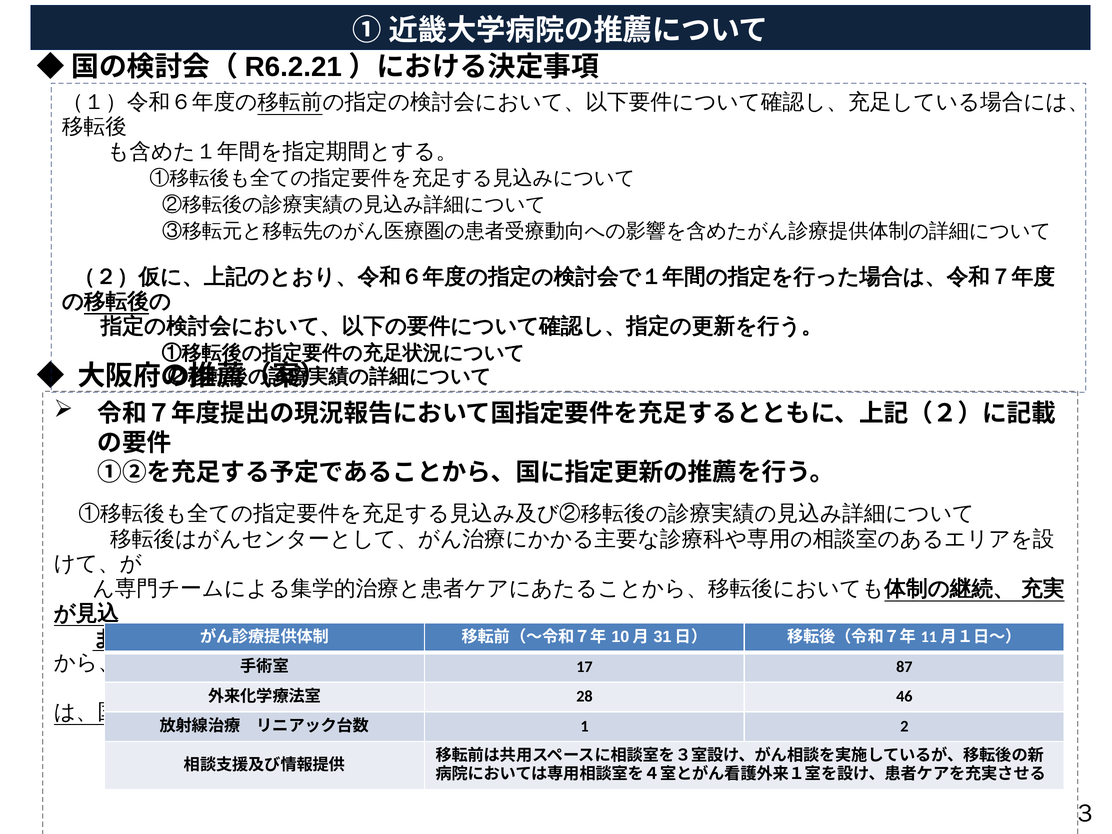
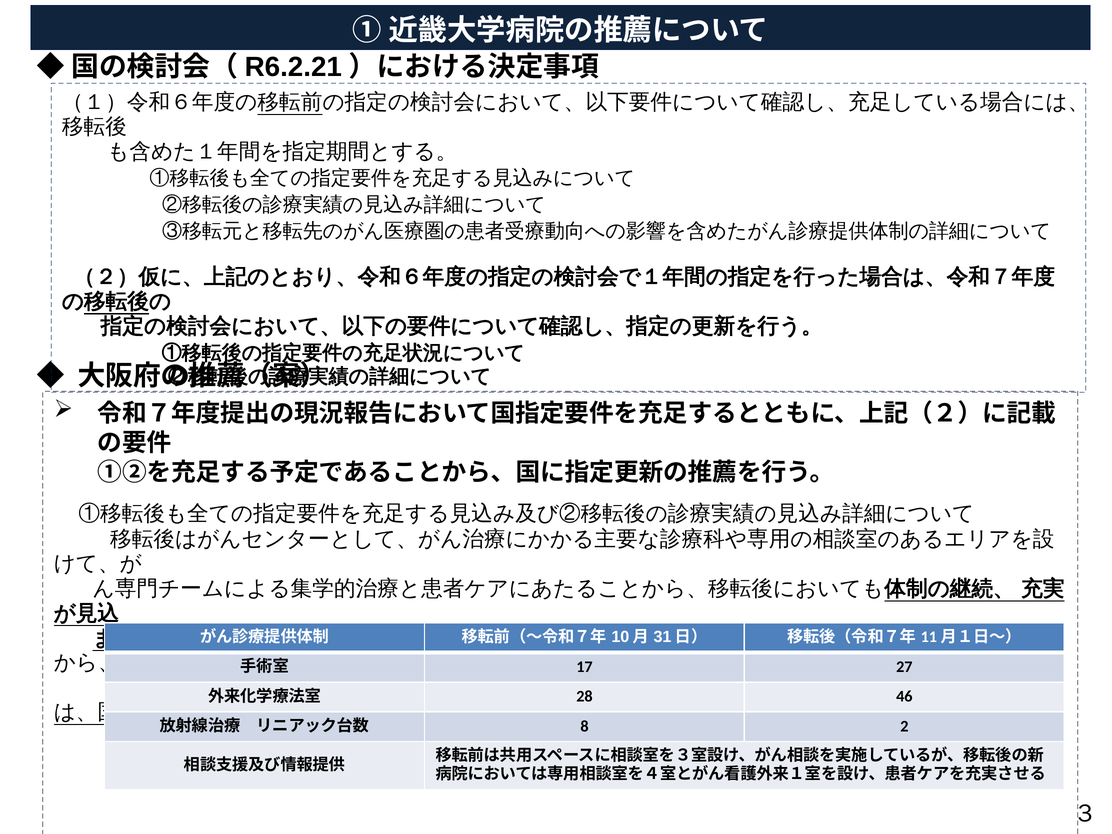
87: 87 -> 27
1: 1 -> 8
